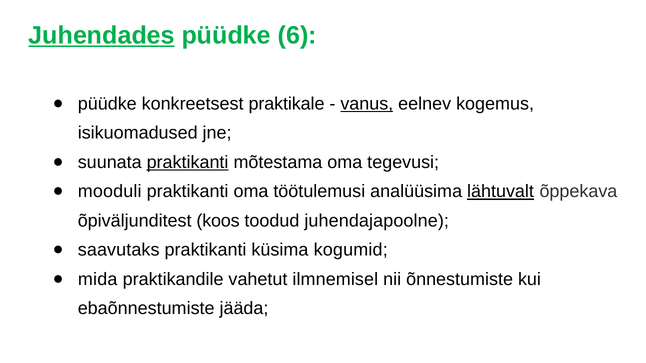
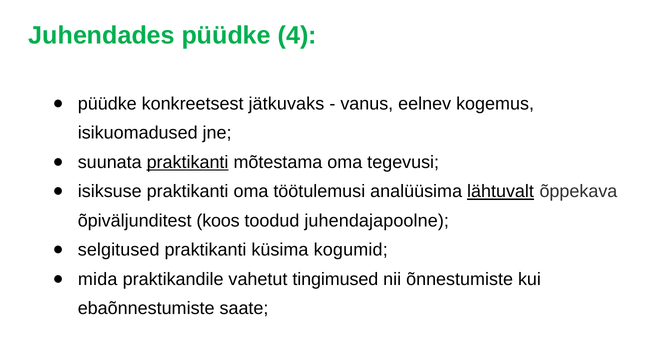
Juhendades underline: present -> none
6: 6 -> 4
praktikale: praktikale -> jätkuvaks
vanus underline: present -> none
mooduli: mooduli -> isiksuse
saavutaks: saavutaks -> selgitused
ilmnemisel: ilmnemisel -> tingimused
jääda: jääda -> saate
